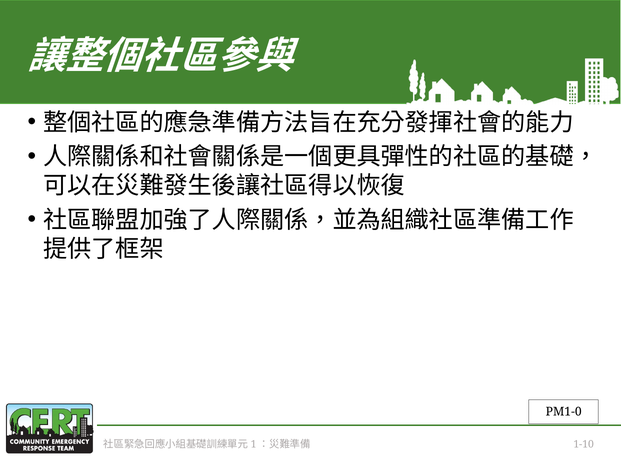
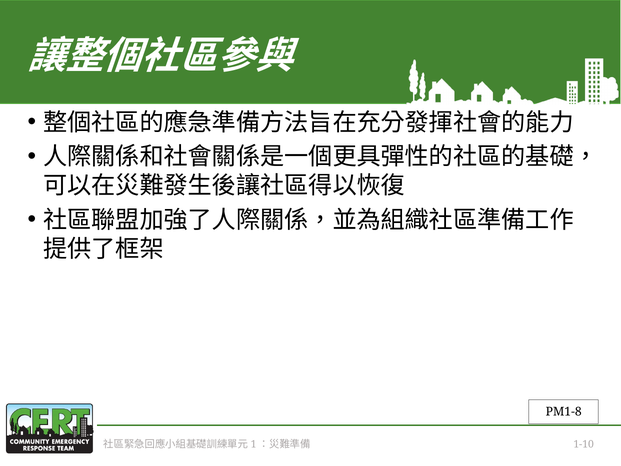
PM1-0: PM1-0 -> PM1-8
